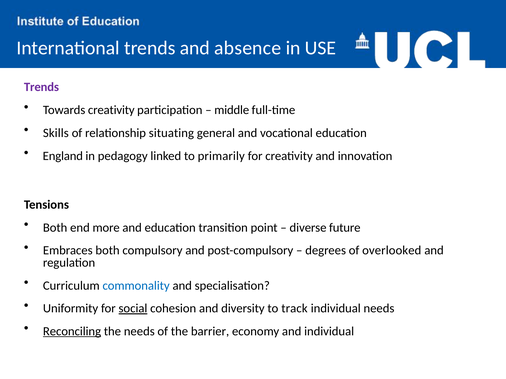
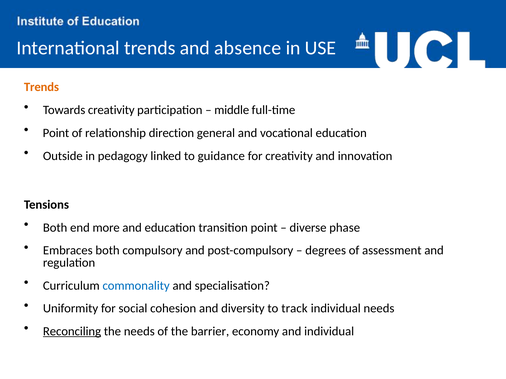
Trends at (41, 87) colour: purple -> orange
Skills at (56, 133): Skills -> Point
situating: situating -> direction
England: England -> Outside
primarily: primarily -> guidance
future: future -> phase
overlooked: overlooked -> assessment
social underline: present -> none
